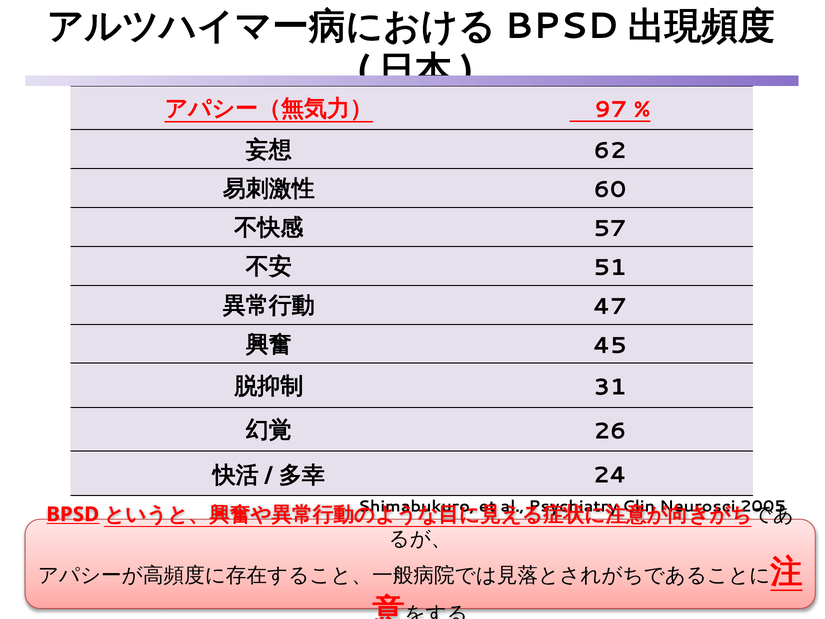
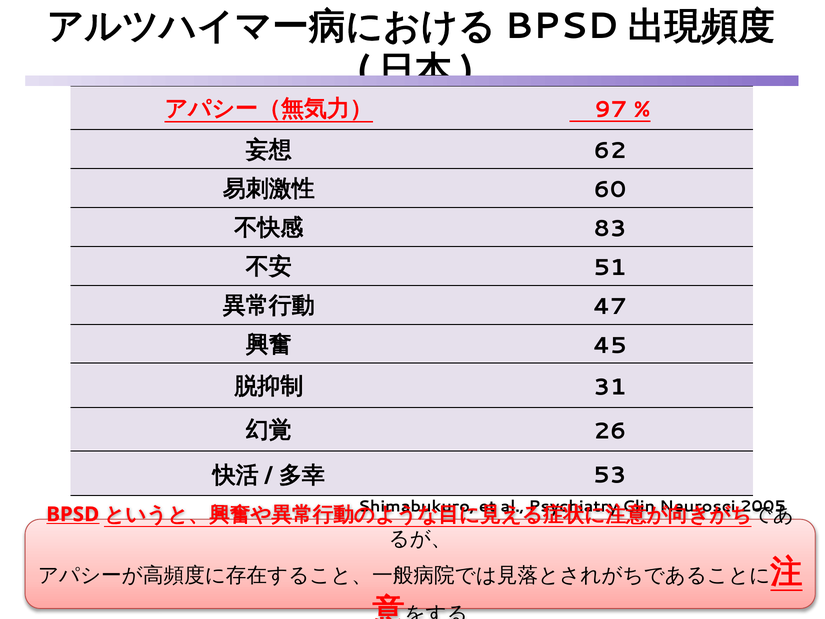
57: 57 -> 83
24: 24 -> 53
